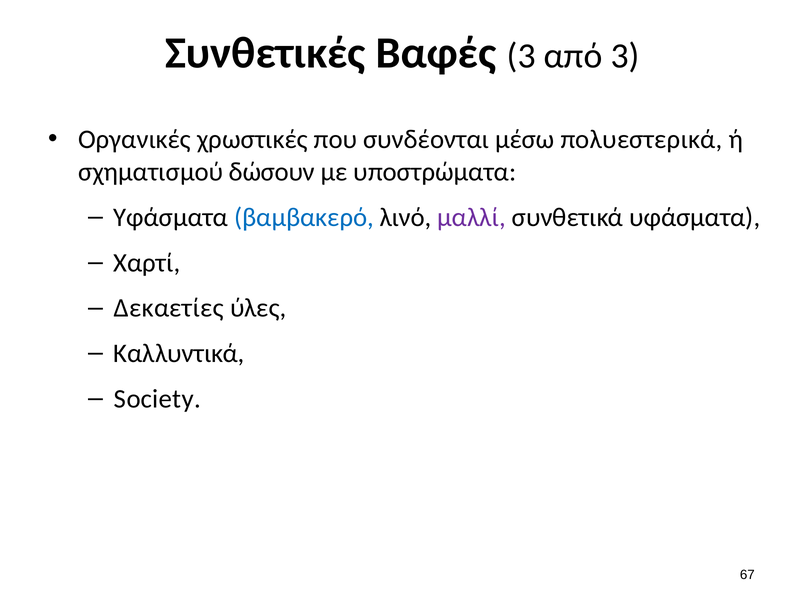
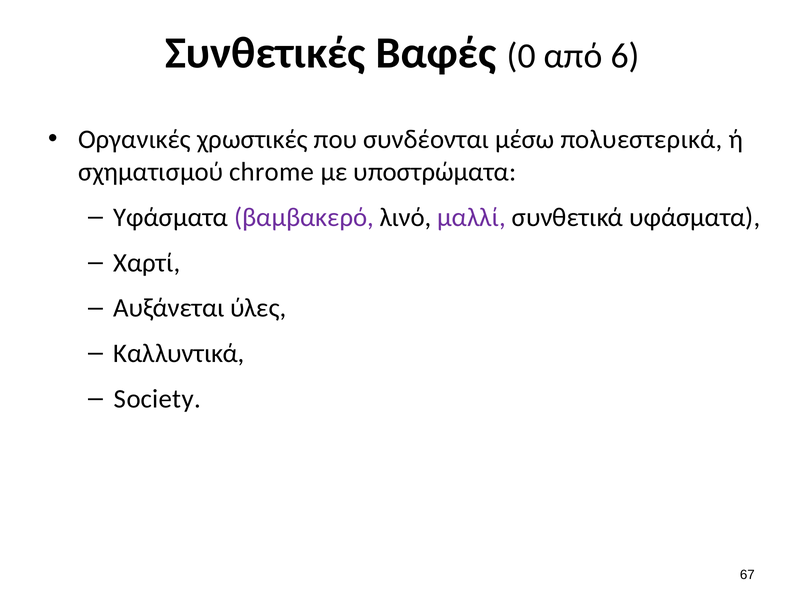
Βαφές 3: 3 -> 0
από 3: 3 -> 6
δώσουν: δώσουν -> chrome
βαμβακερό colour: blue -> purple
Δεκαετίες: Δεκαετίες -> Αυξάνεται
